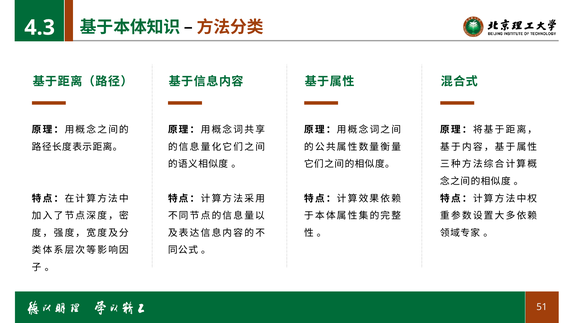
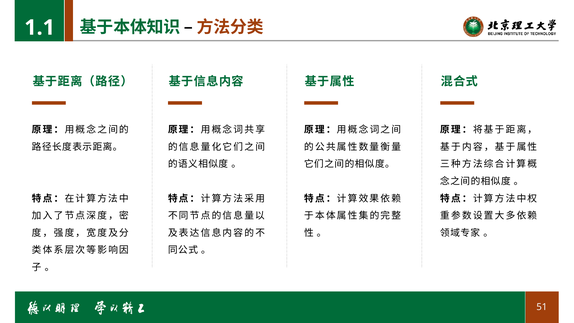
4.3: 4.3 -> 1.1
